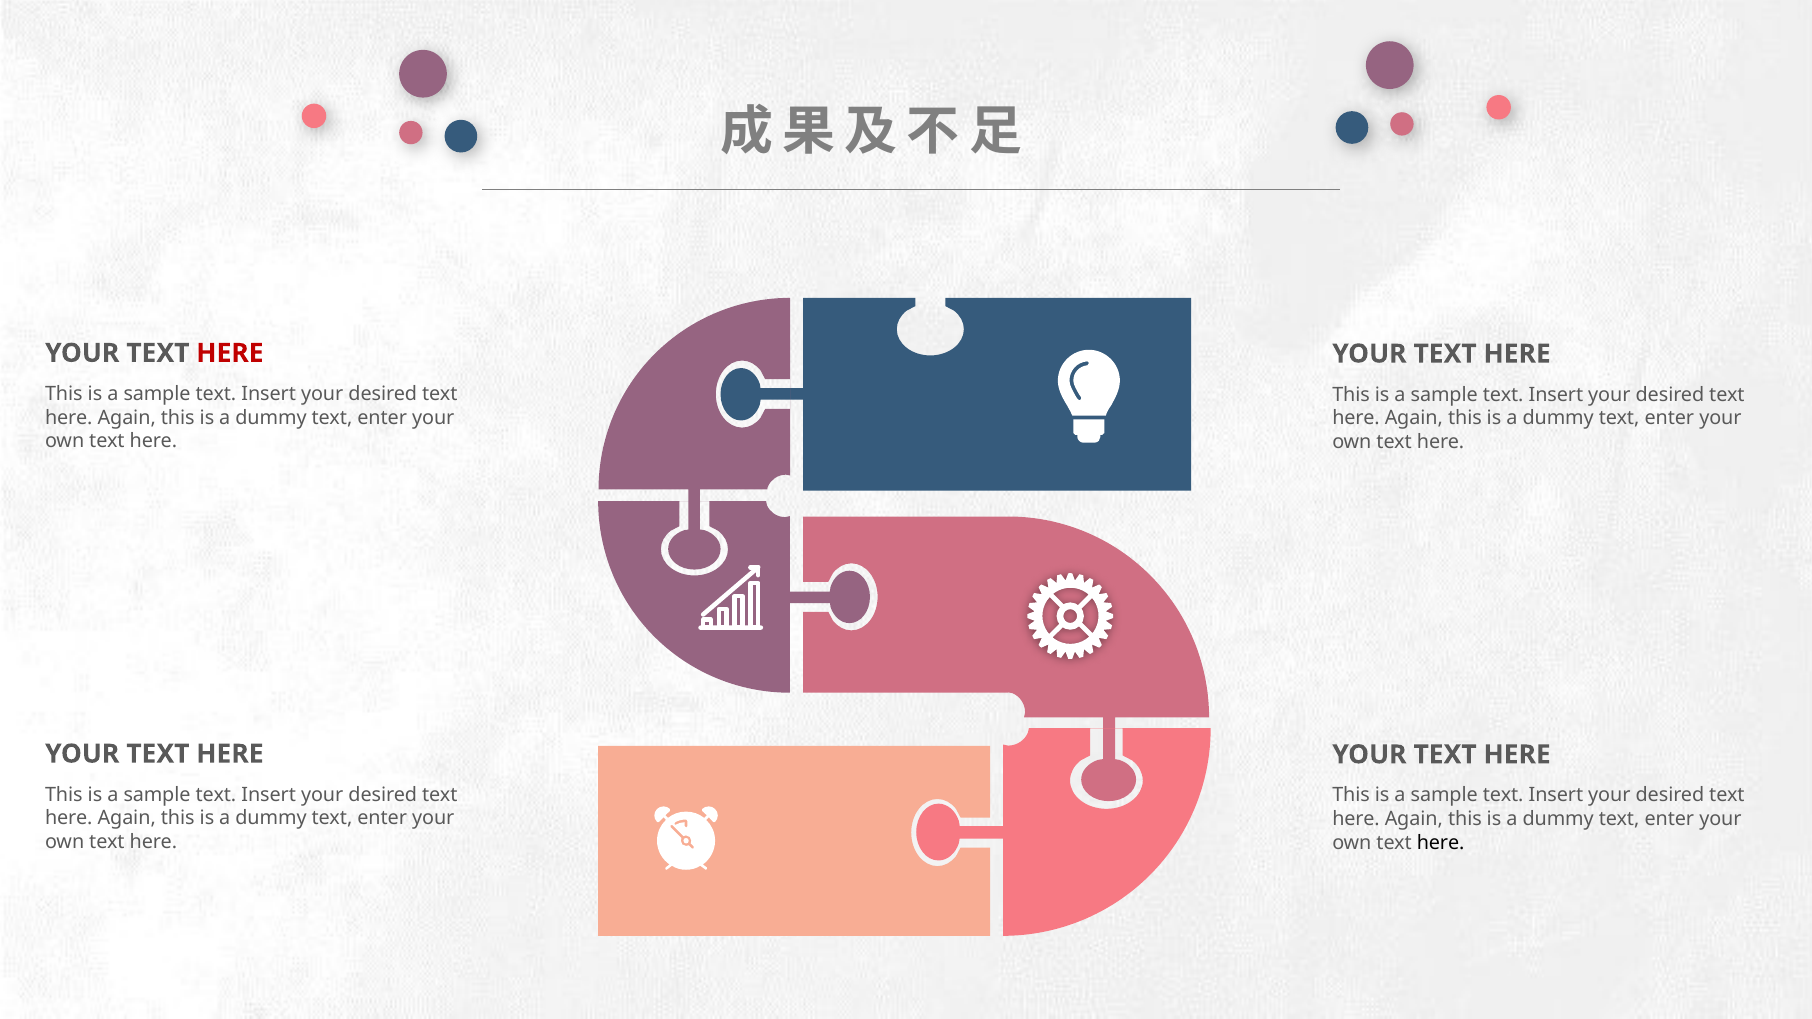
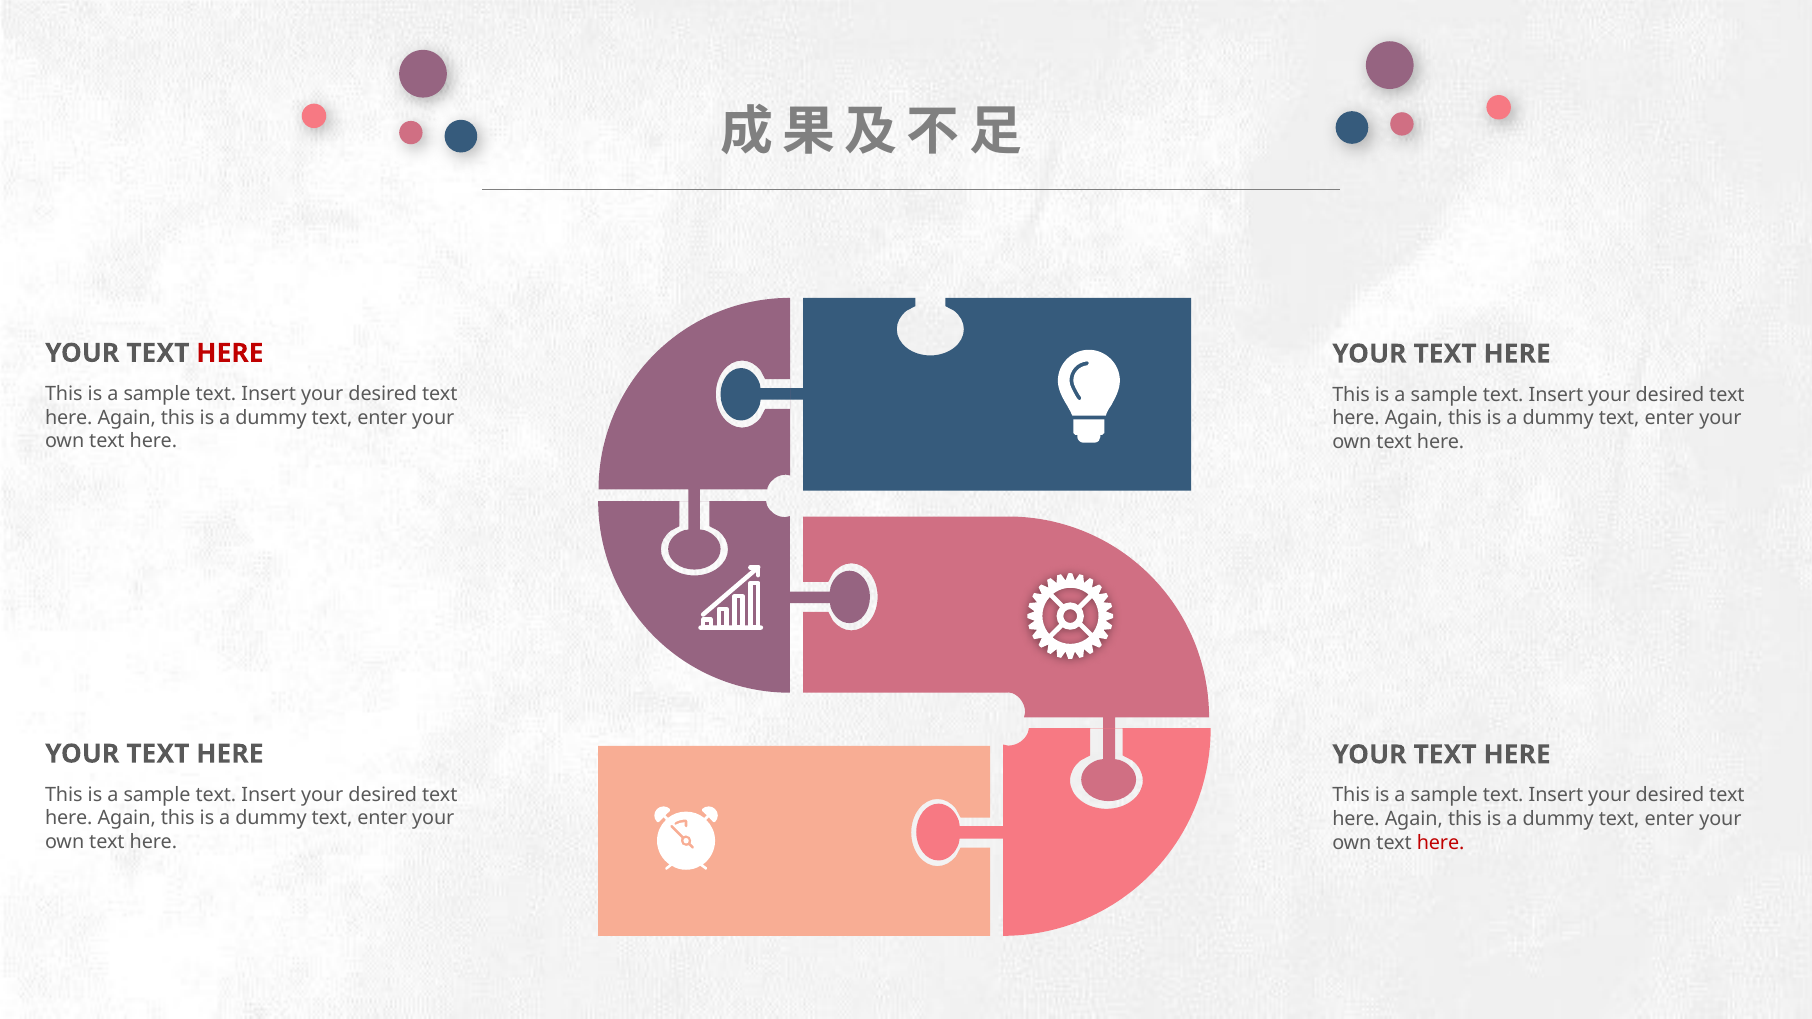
here at (1441, 843) colour: black -> red
